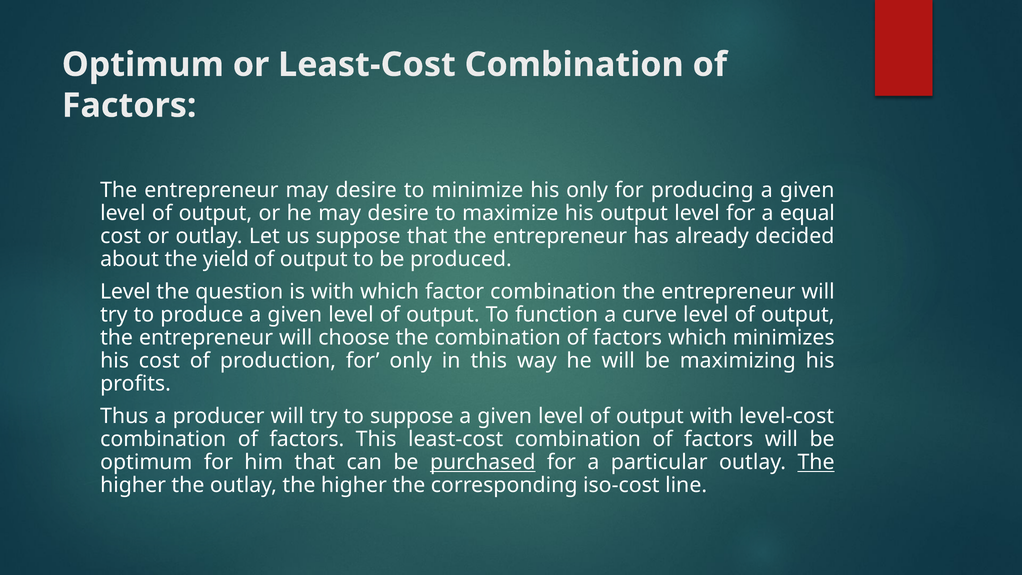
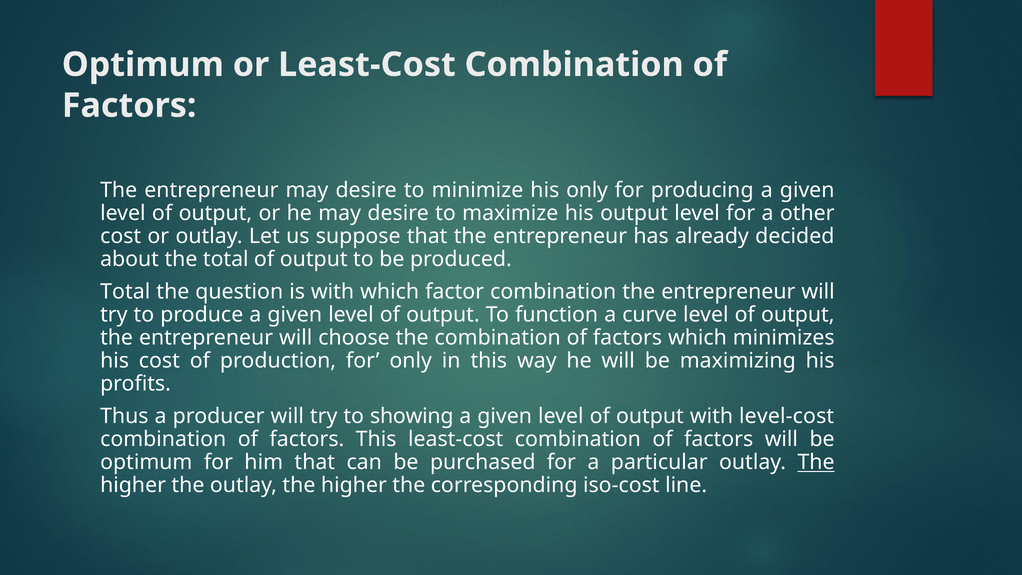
equal: equal -> other
the yield: yield -> total
Level at (125, 292): Level -> Total
to suppose: suppose -> showing
purchased underline: present -> none
